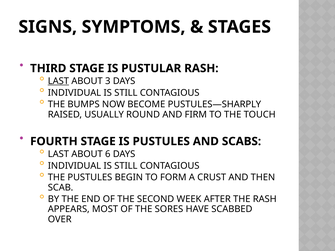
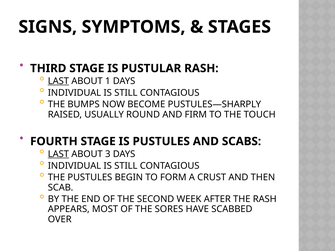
3: 3 -> 1
LAST at (58, 154) underline: none -> present
6: 6 -> 3
